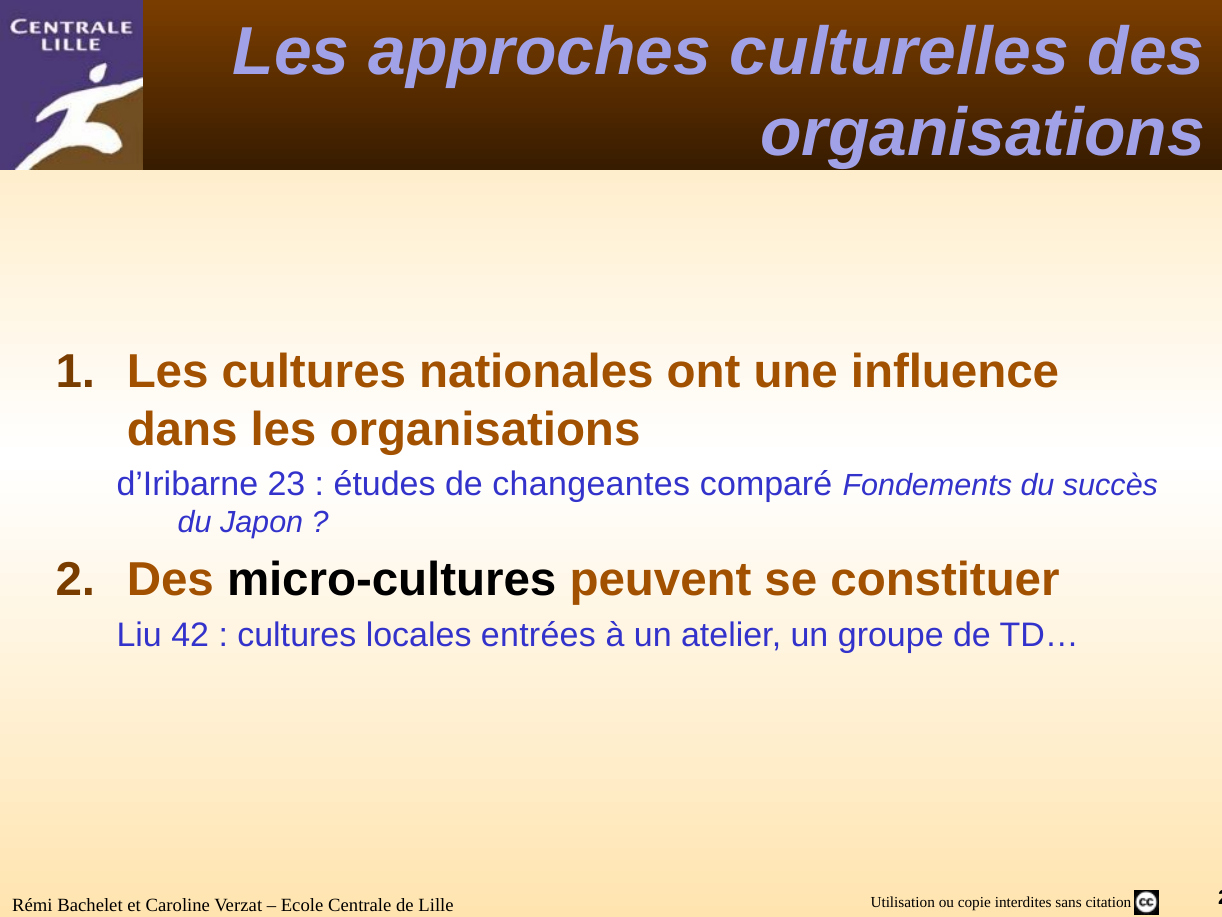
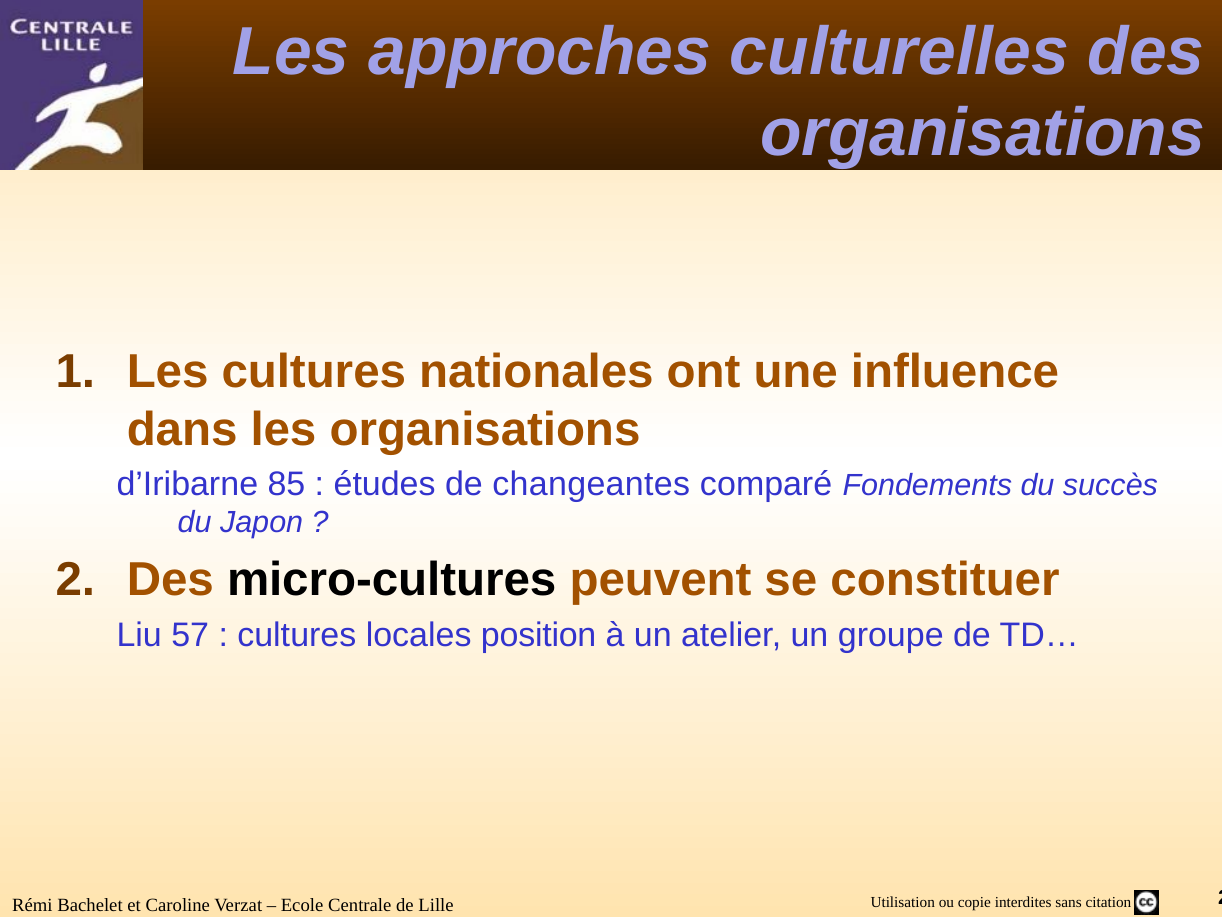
23: 23 -> 85
42: 42 -> 57
entrées: entrées -> position
